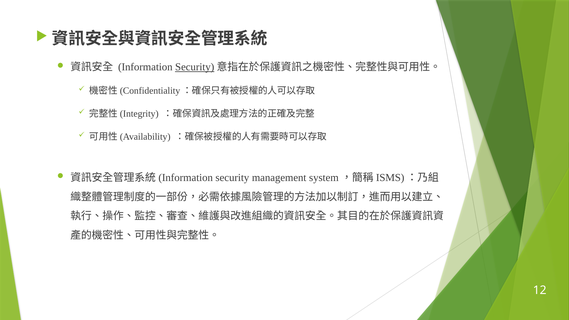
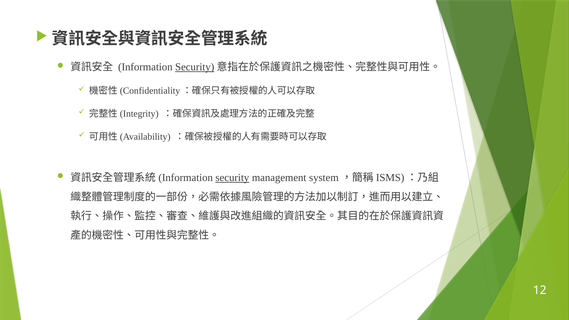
security at (232, 178) underline: none -> present
